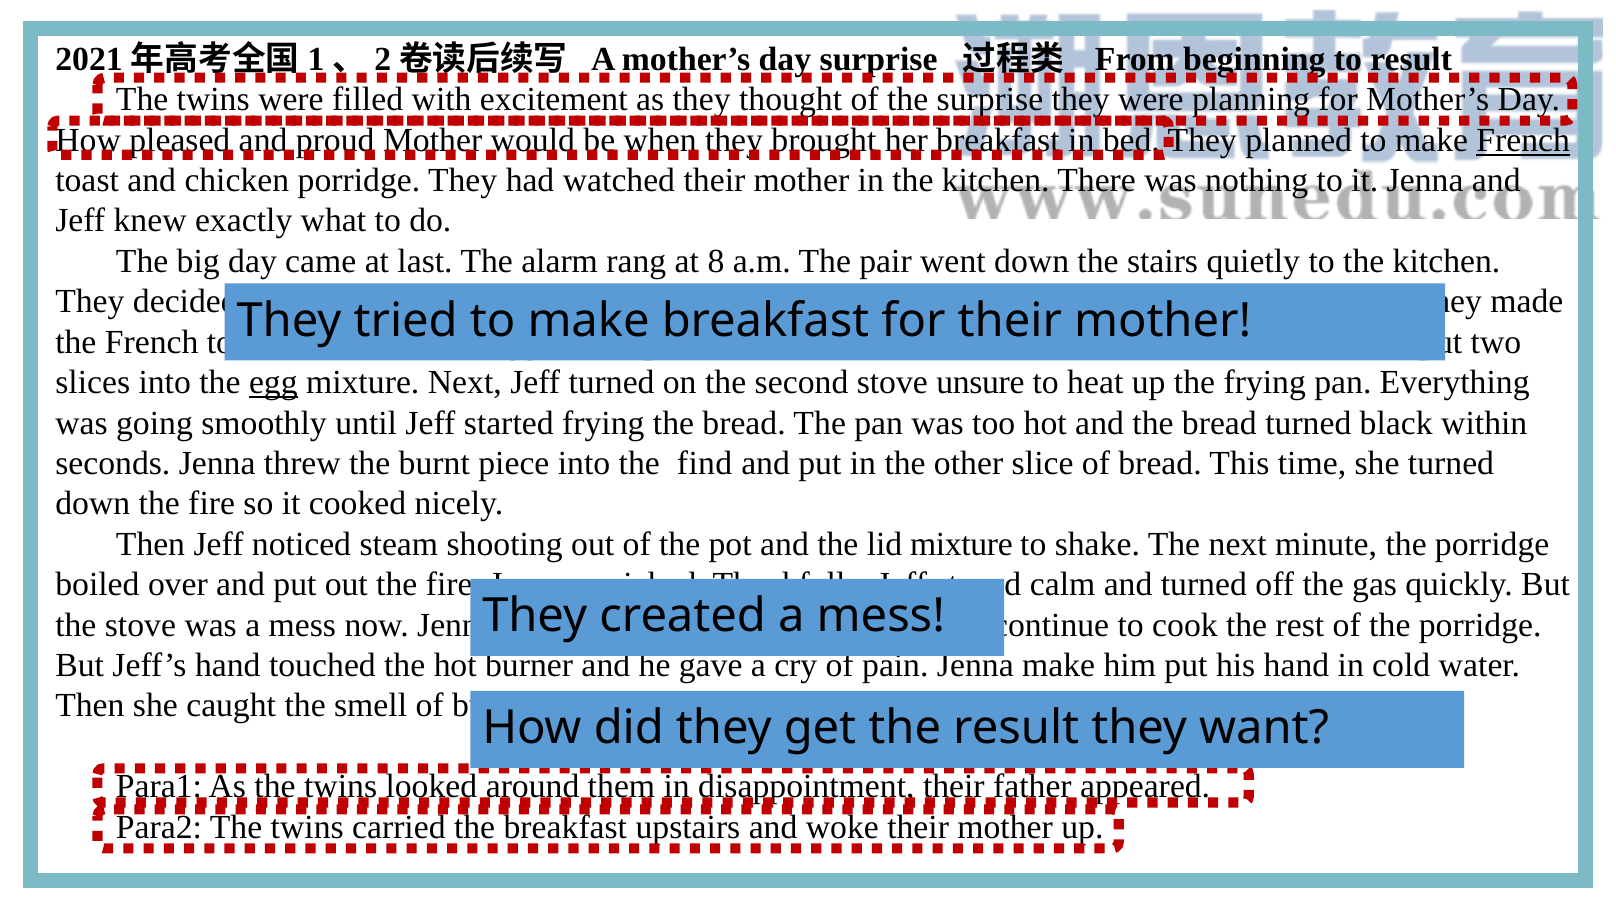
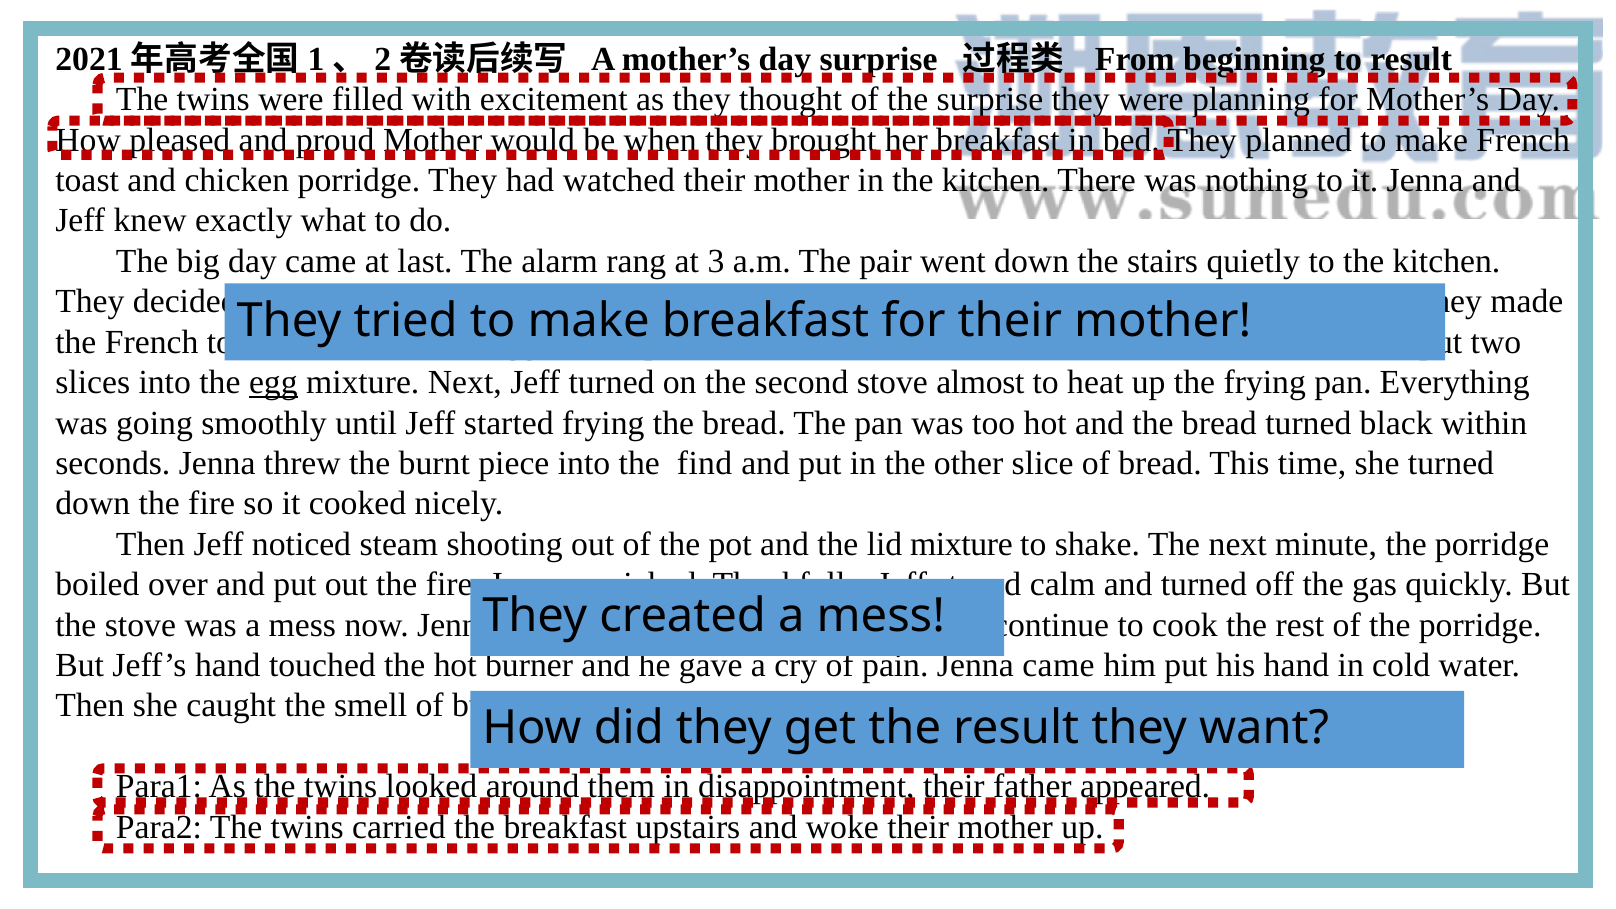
French at (1523, 140) underline: present -> none
8: 8 -> 3
unsure: unsure -> almost
make at (1059, 665): make -> came
